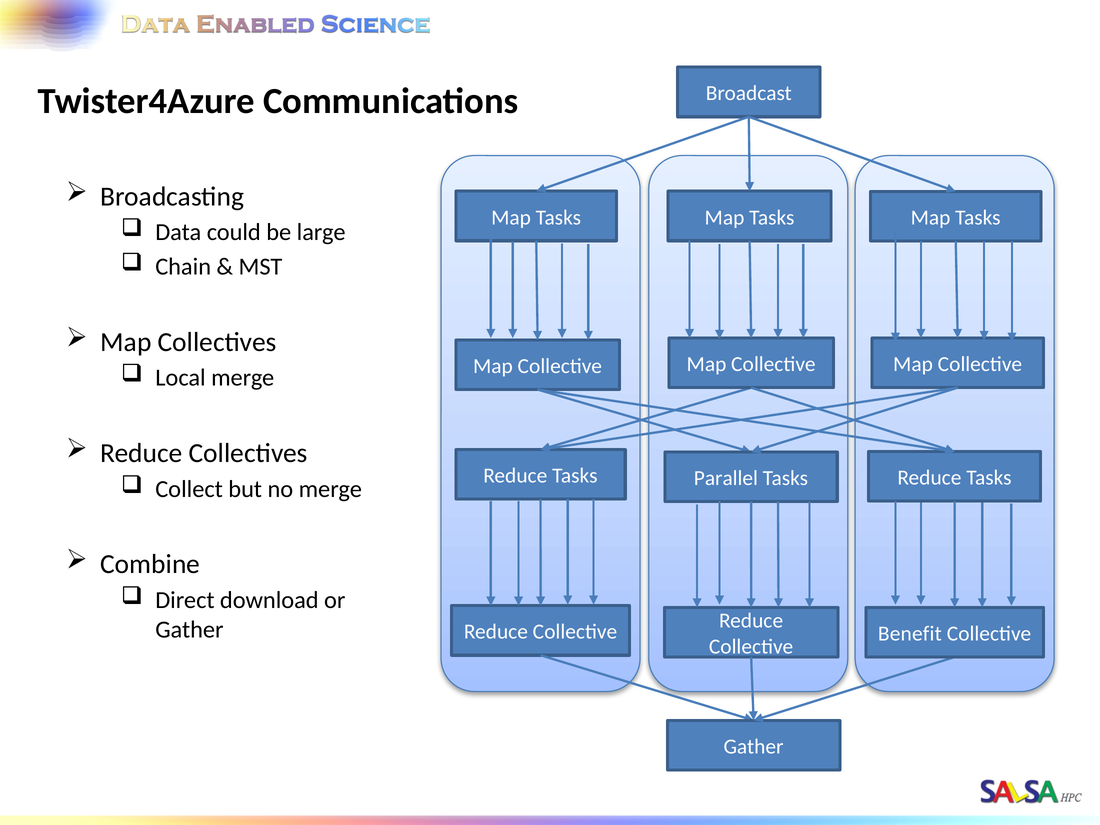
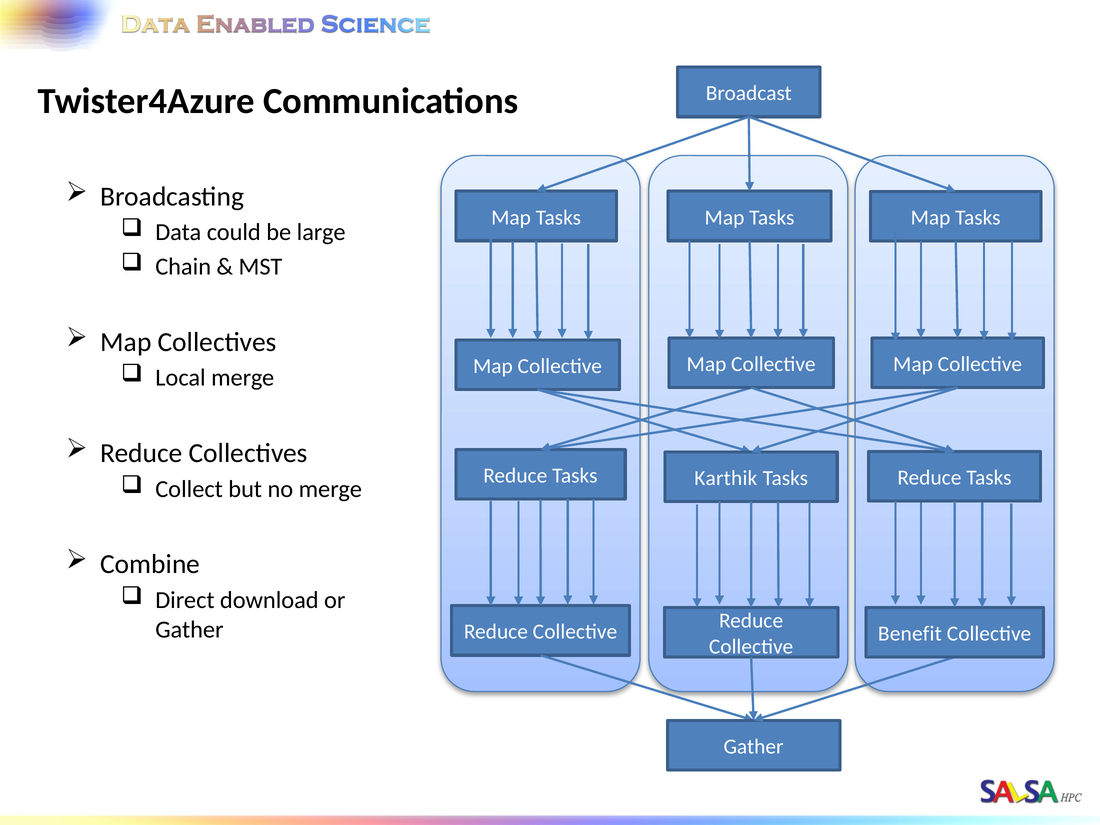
Parallel: Parallel -> Karthik
